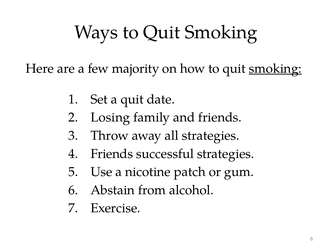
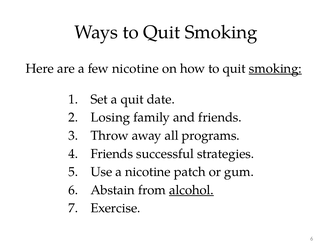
few majority: majority -> nicotine
all strategies: strategies -> programs
alcohol underline: none -> present
